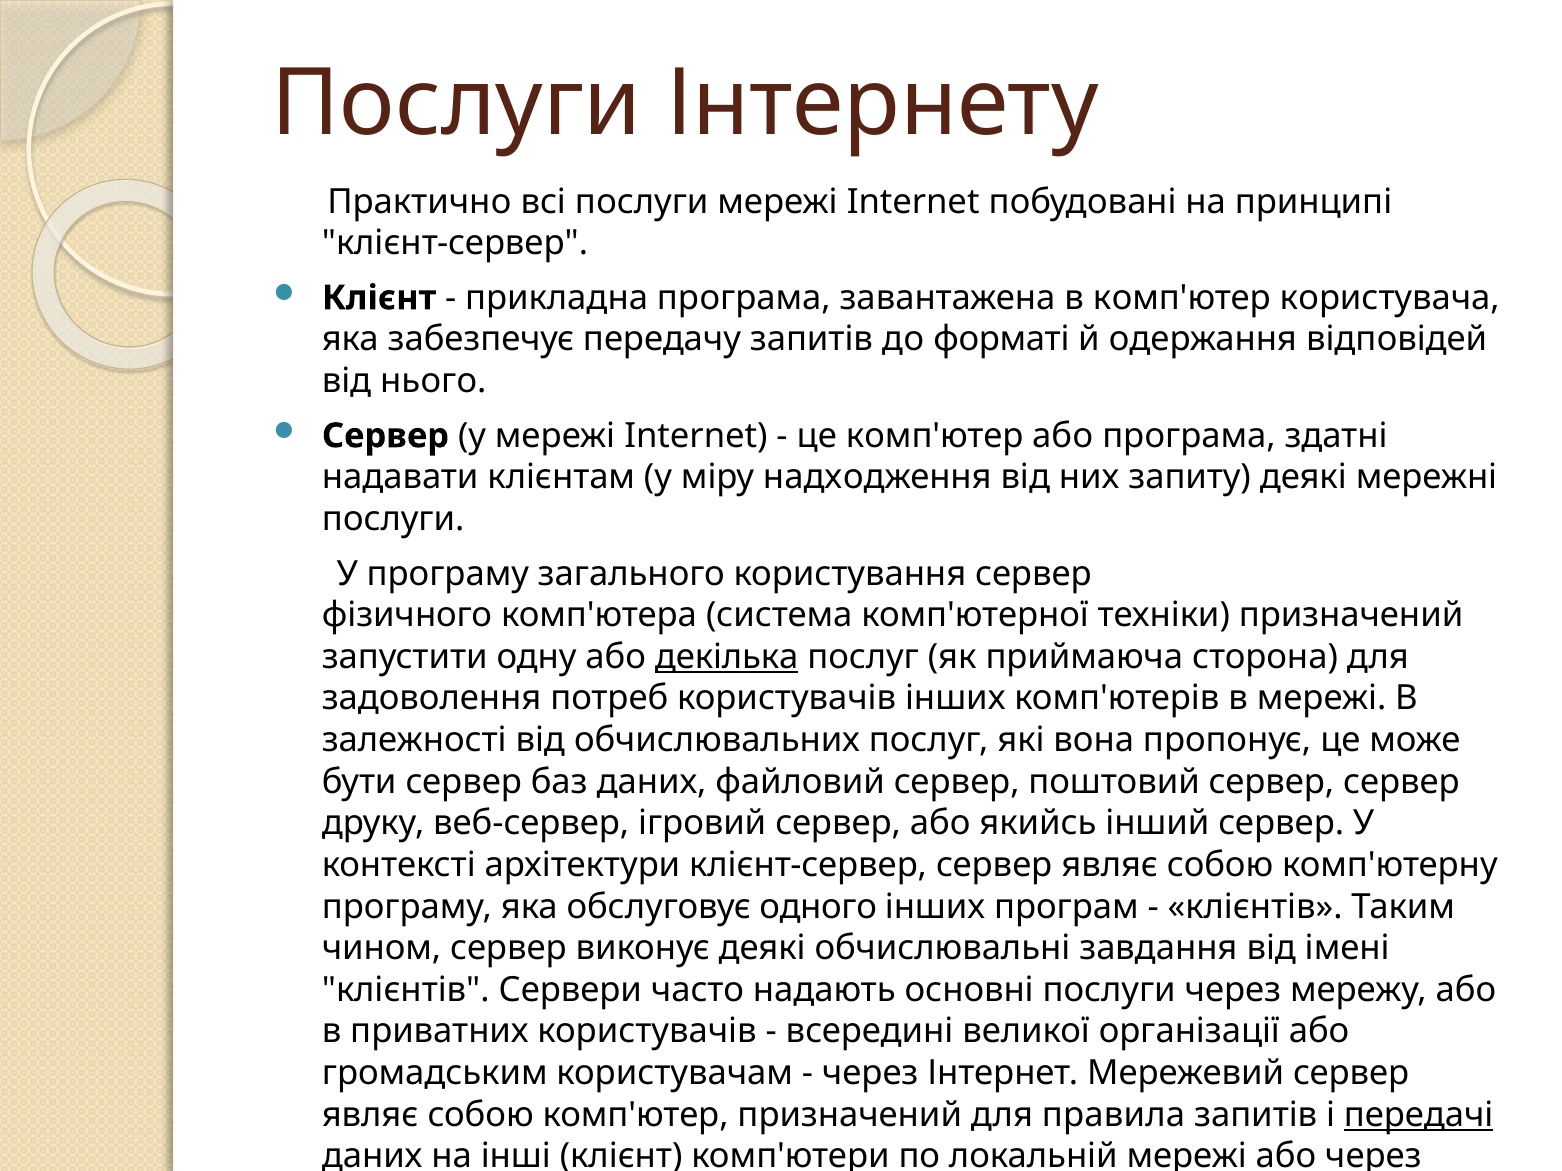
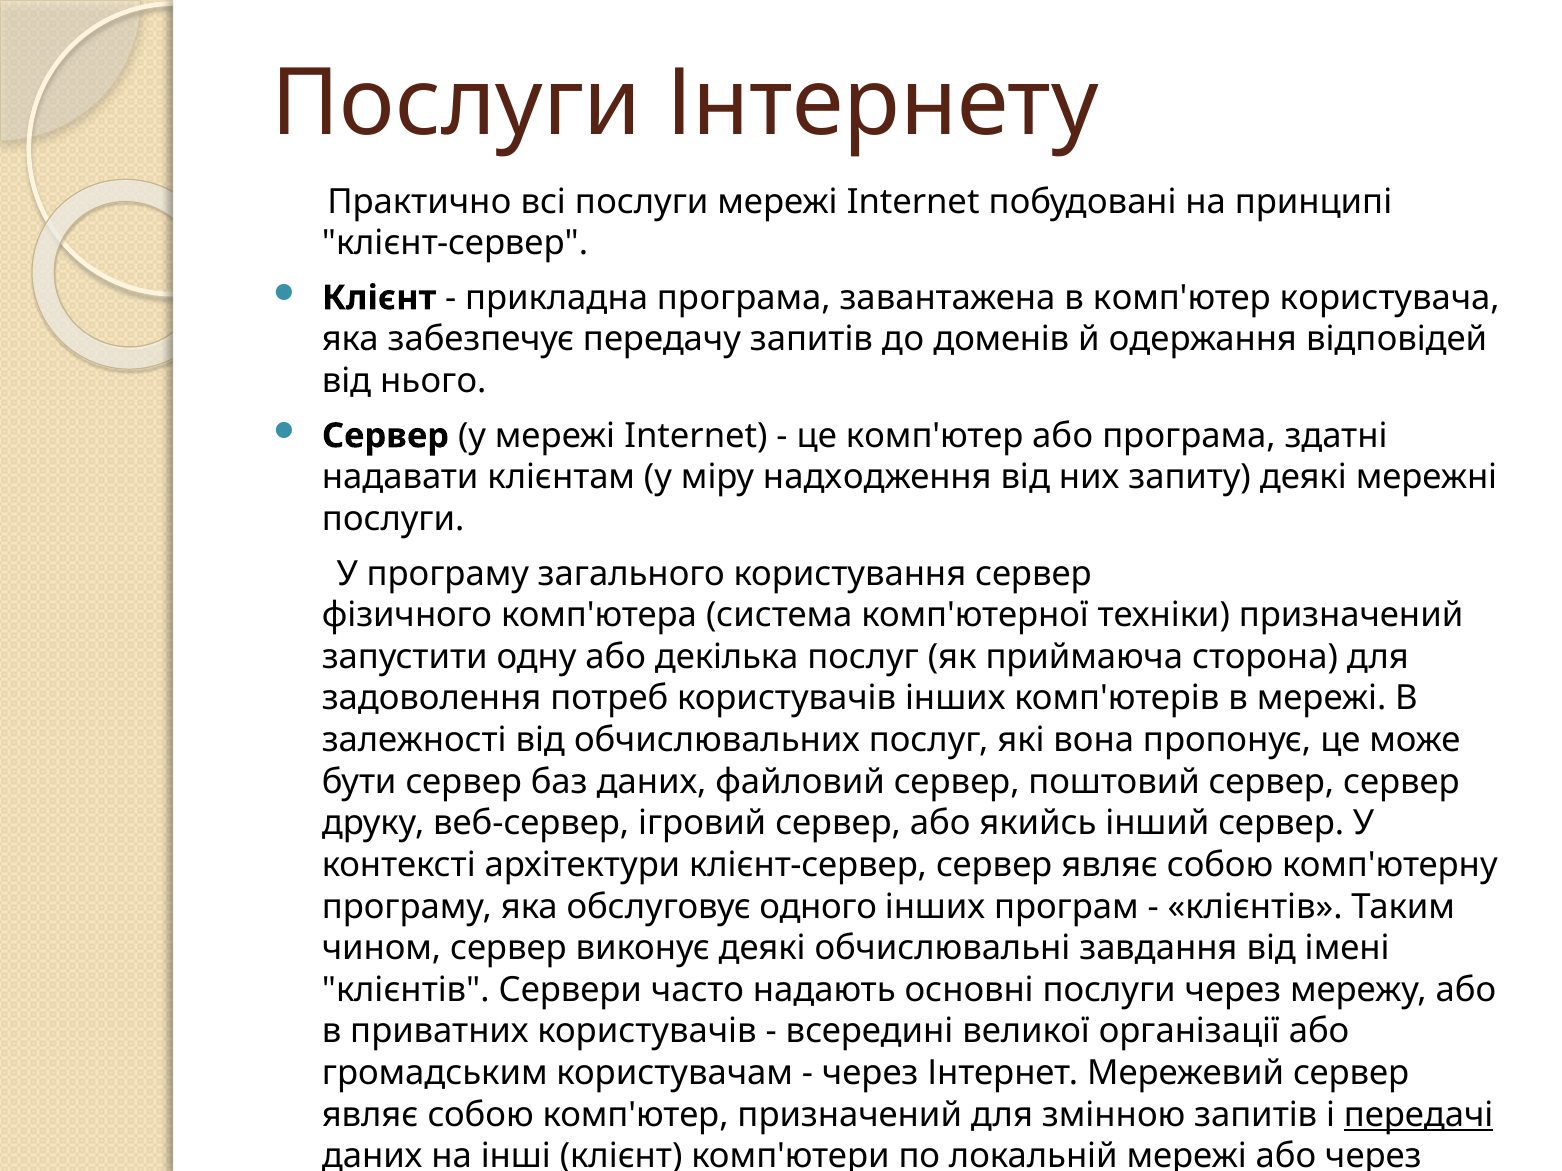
форматі: форматі -> доменів
декілька underline: present -> none
правила: правила -> змінною
